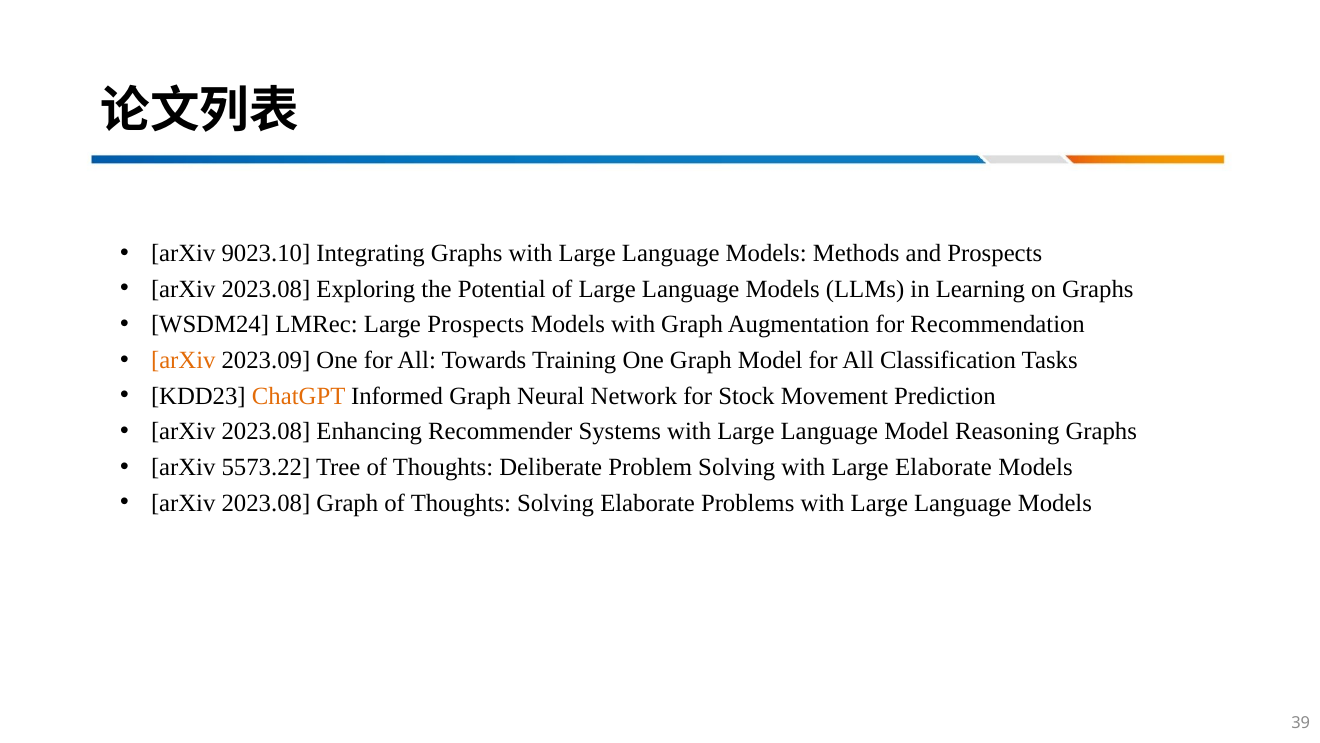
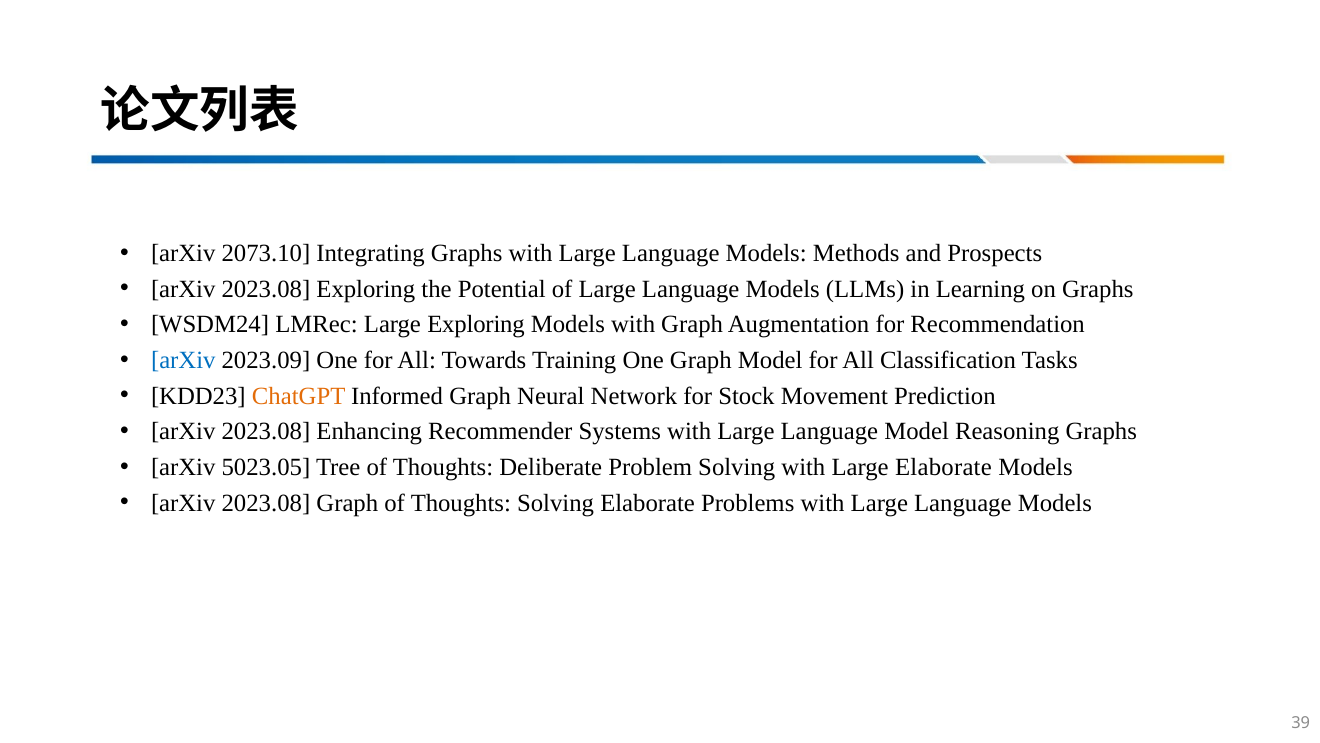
9023.10: 9023.10 -> 2073.10
Large Prospects: Prospects -> Exploring
arXiv at (183, 360) colour: orange -> blue
5573.22: 5573.22 -> 5023.05
